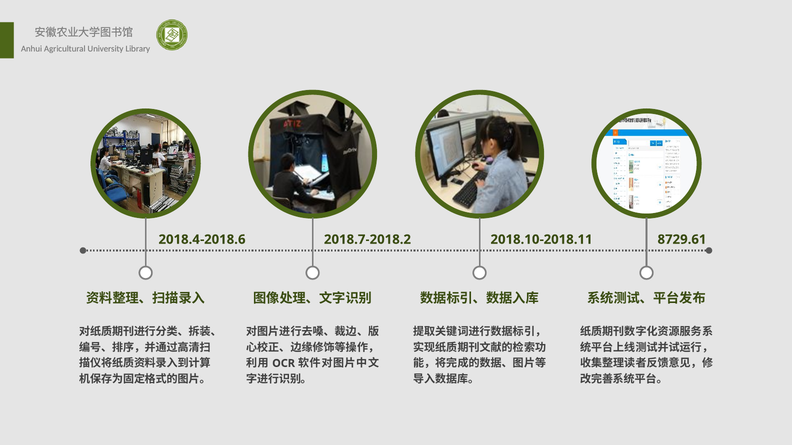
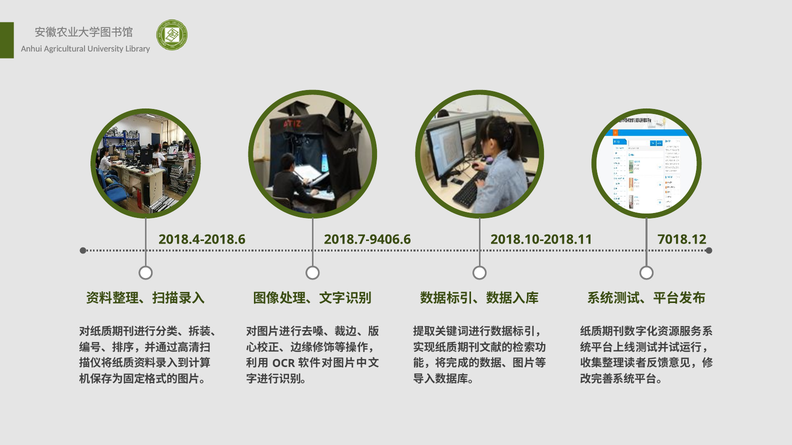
2018.7-2018.2: 2018.7-2018.2 -> 2018.7-9406.6
8729.61: 8729.61 -> 7018.12
